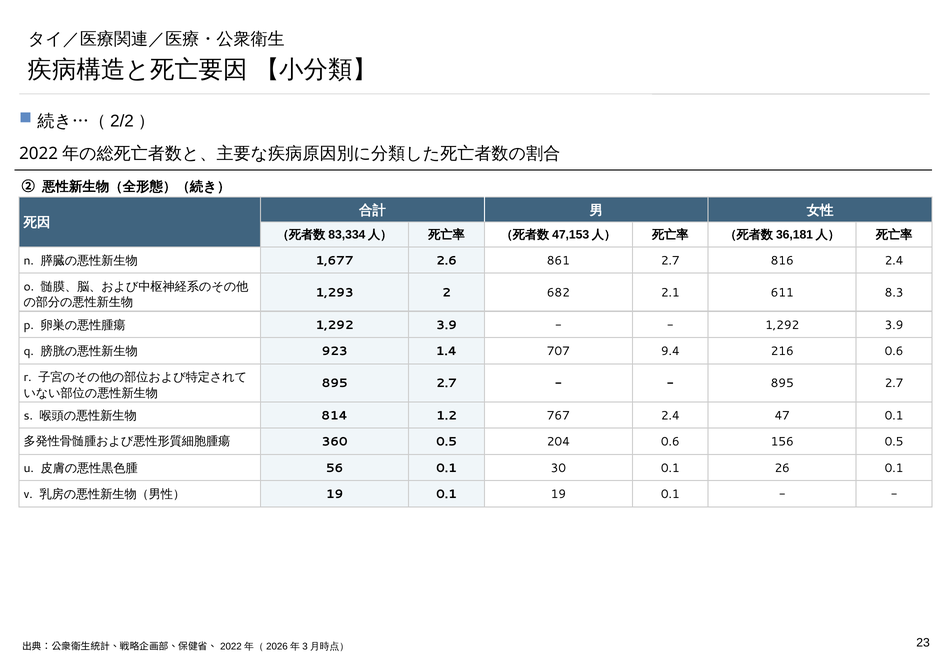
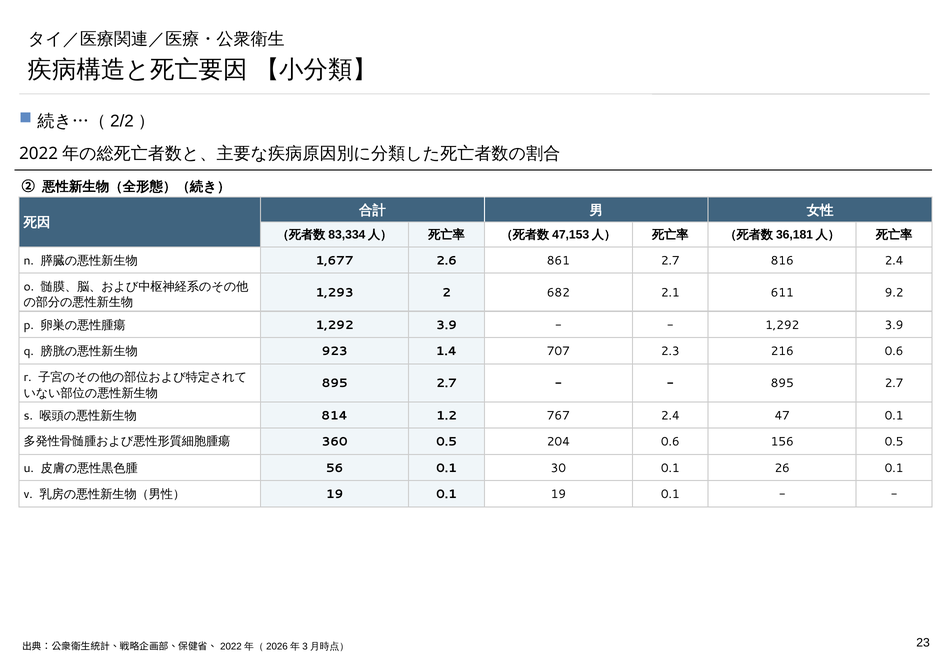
8.3: 8.3 -> 9.2
9.4: 9.4 -> 2.3
